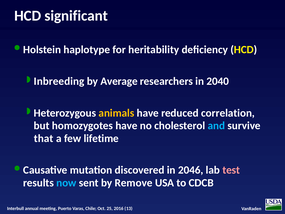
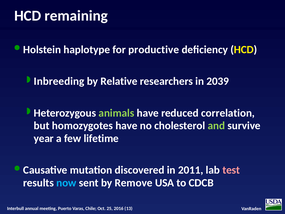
significant: significant -> remaining
heritability: heritability -> productive
Average: Average -> Relative
2040: 2040 -> 2039
animals colour: yellow -> light green
and colour: light blue -> light green
that: that -> year
2046: 2046 -> 2011
